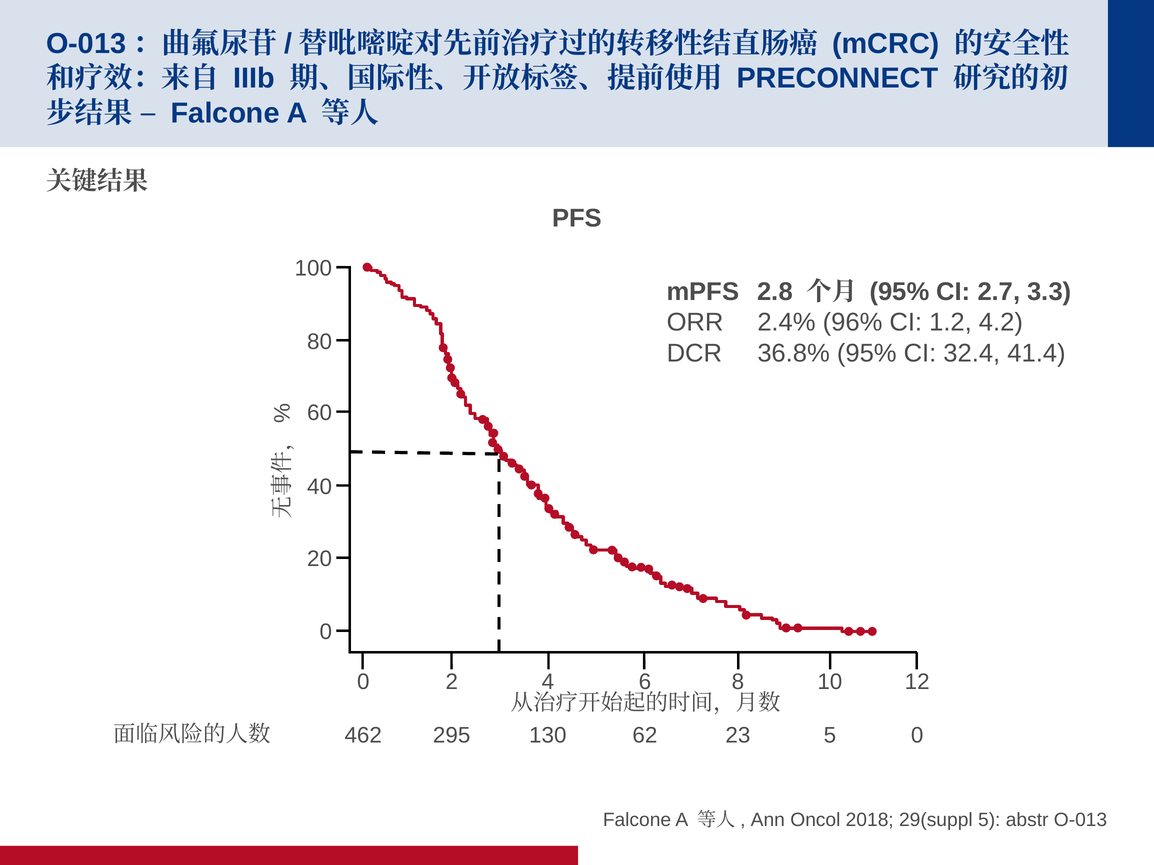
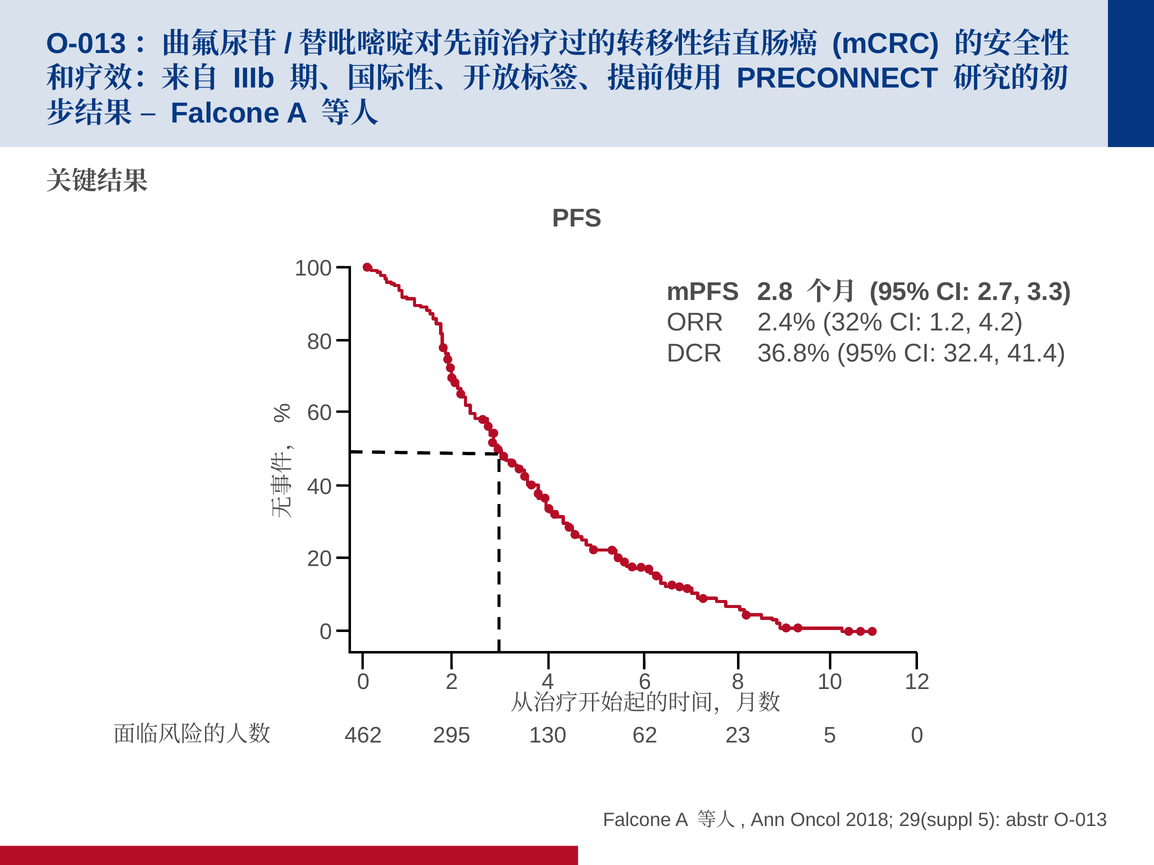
96%: 96% -> 32%
